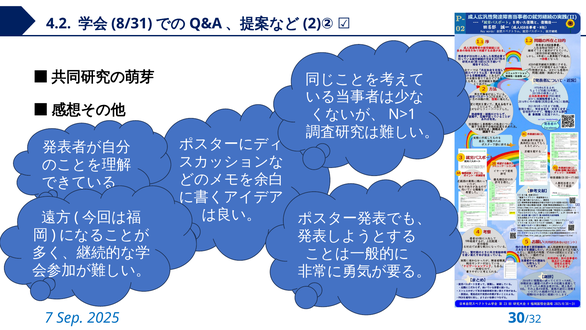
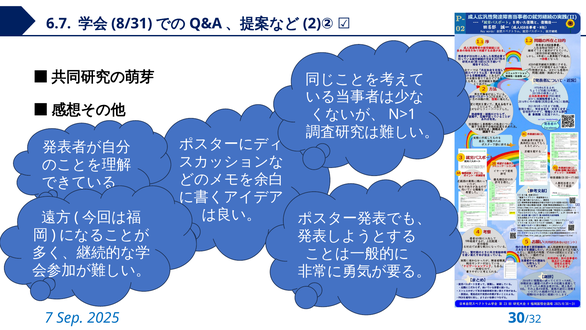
4.2: 4.2 -> 6.7
